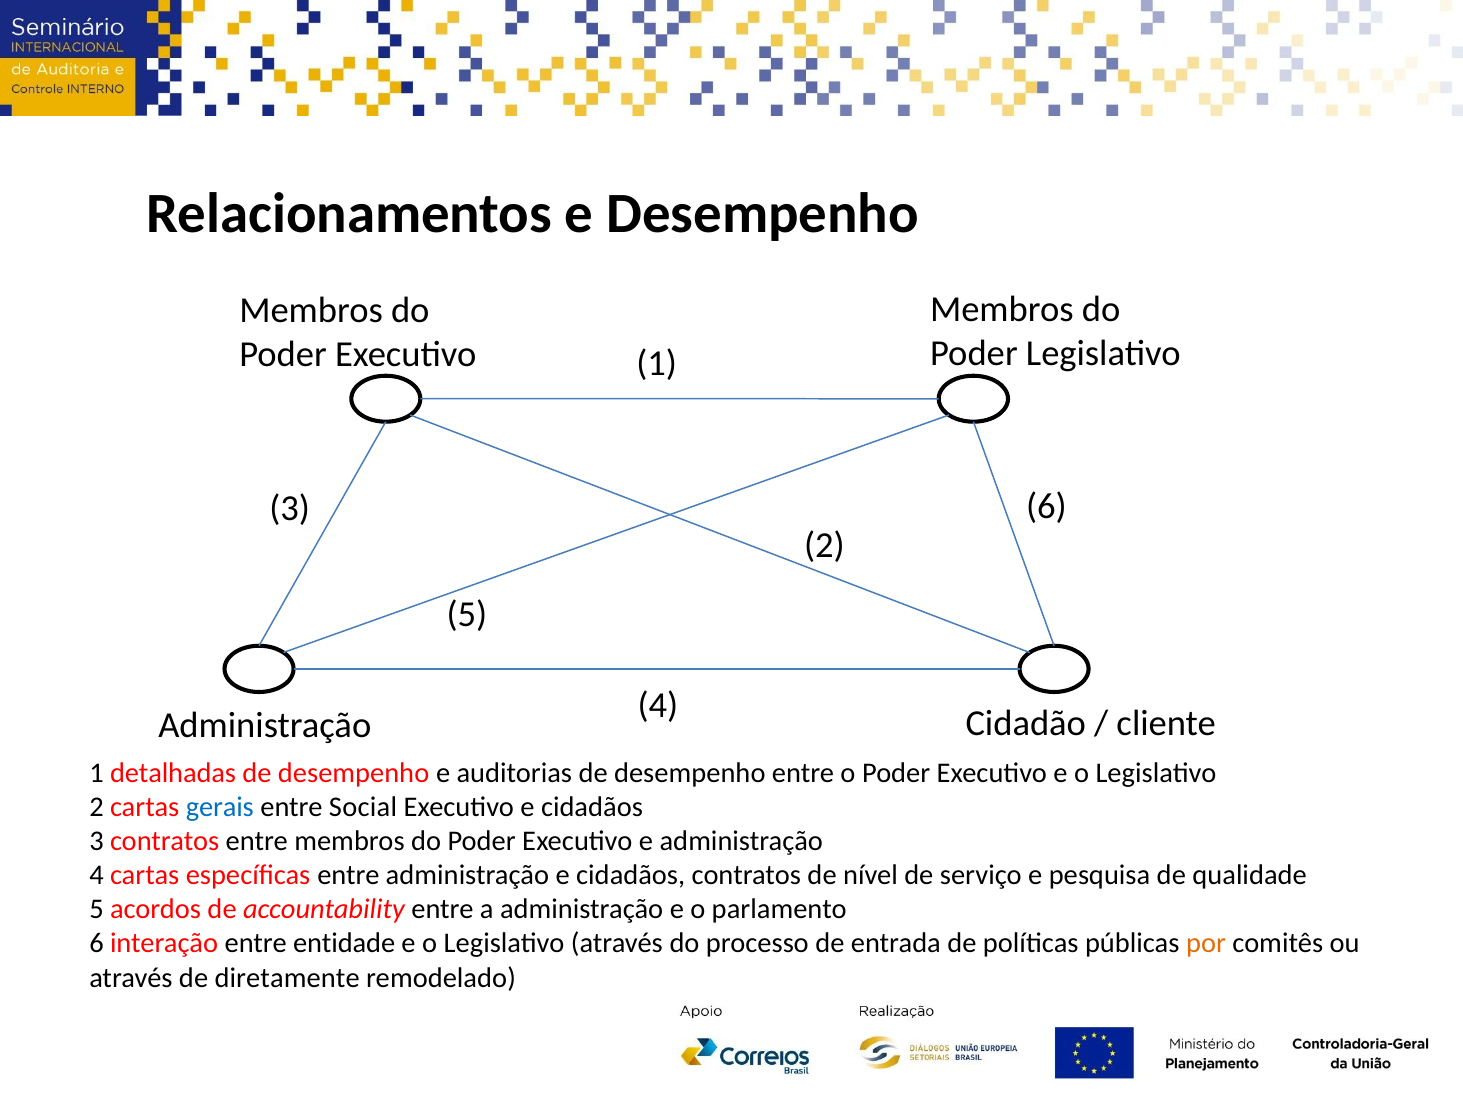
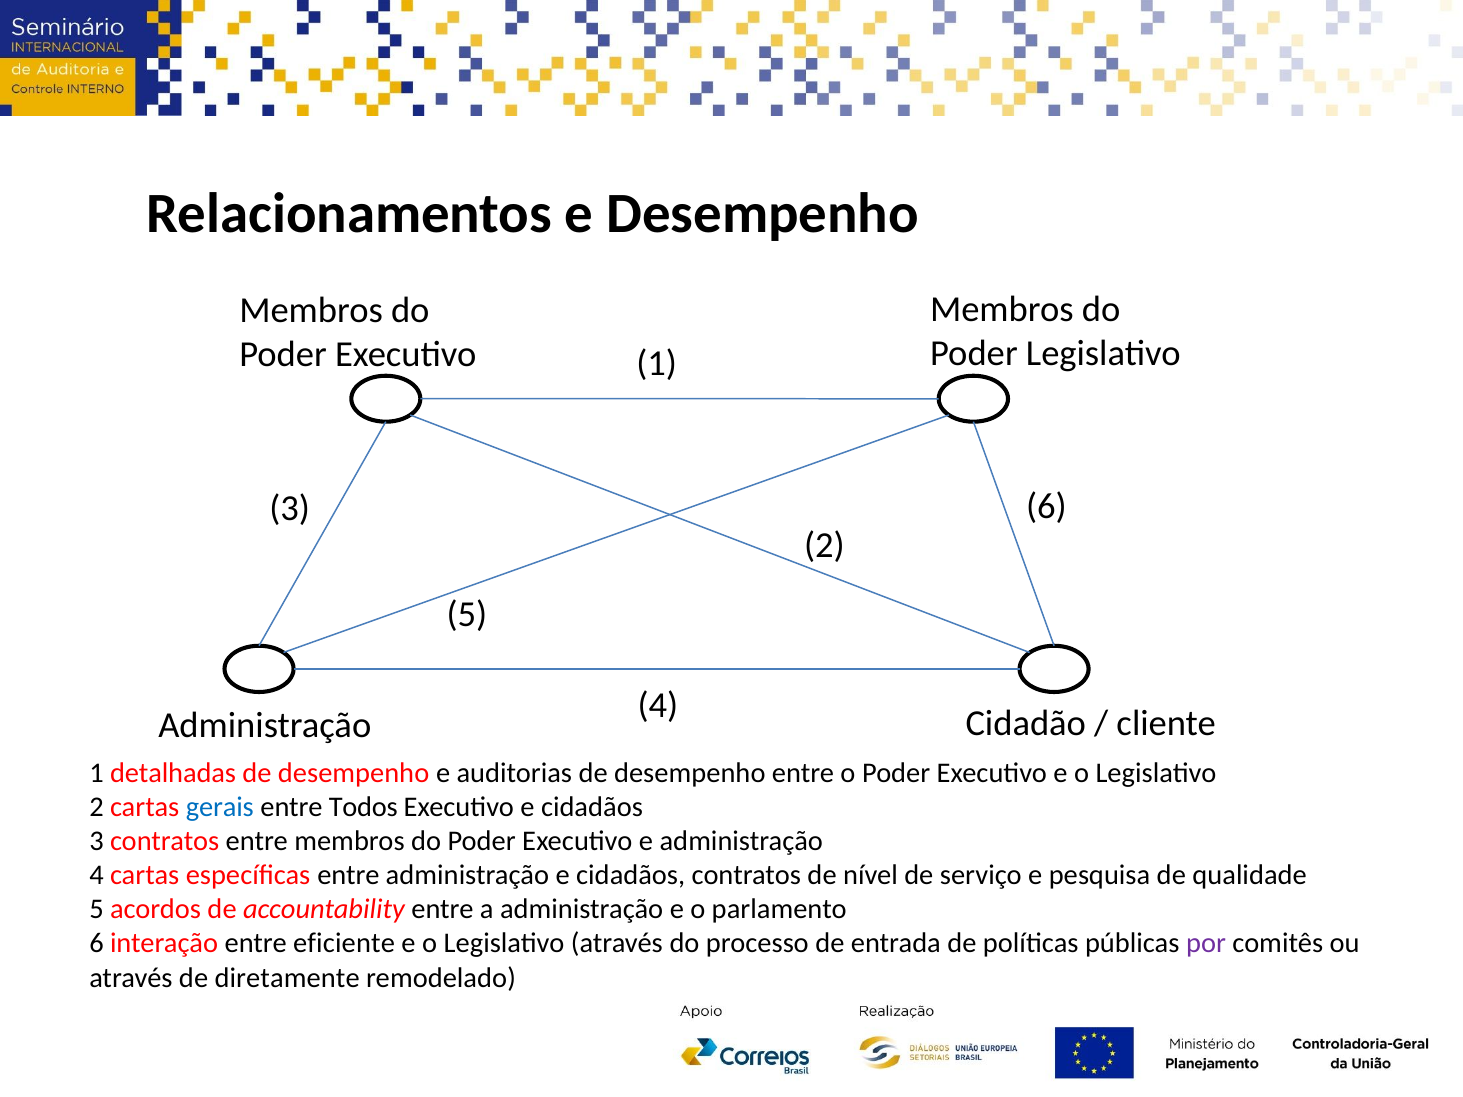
Social: Social -> Todos
entidade: entidade -> eficiente
por colour: orange -> purple
